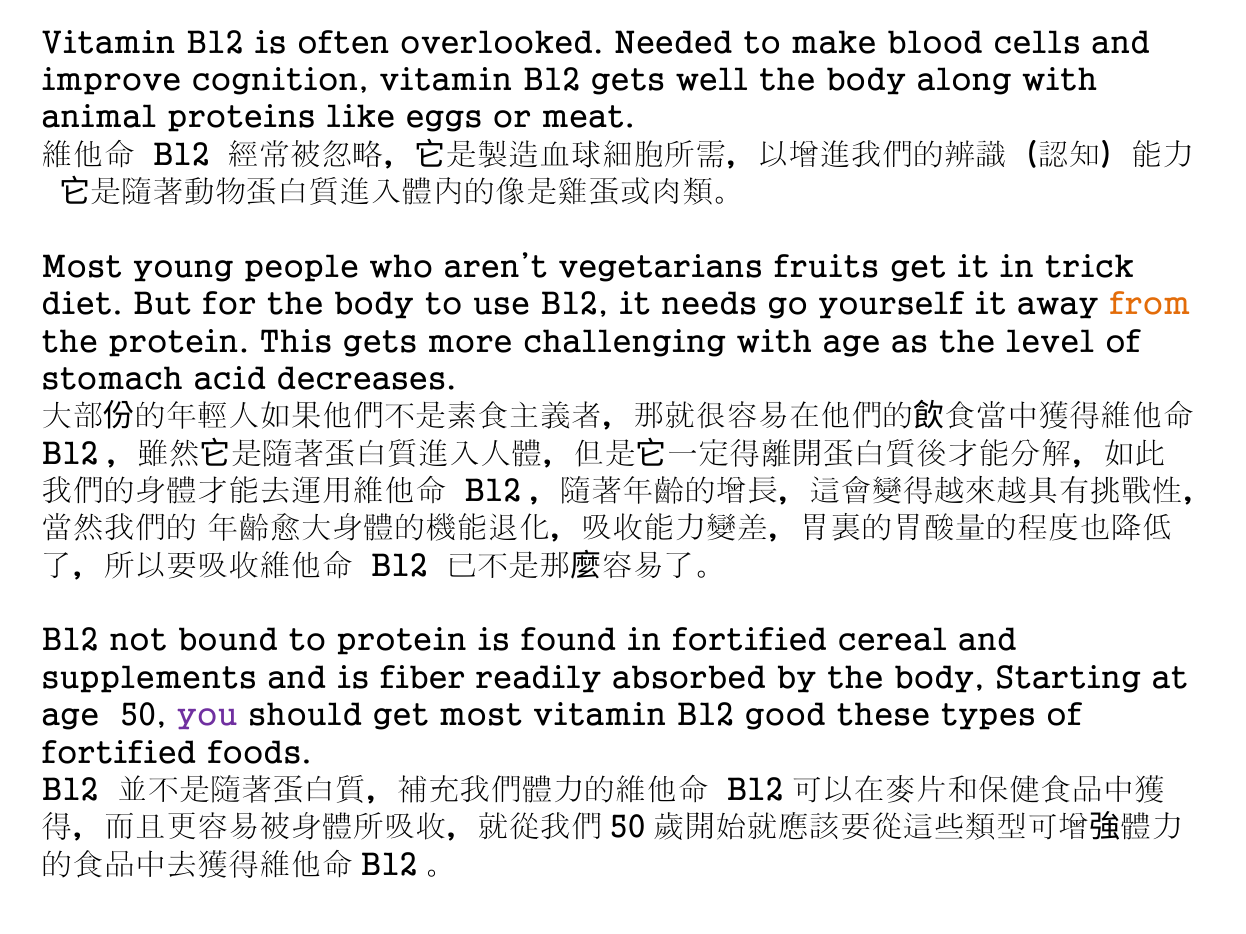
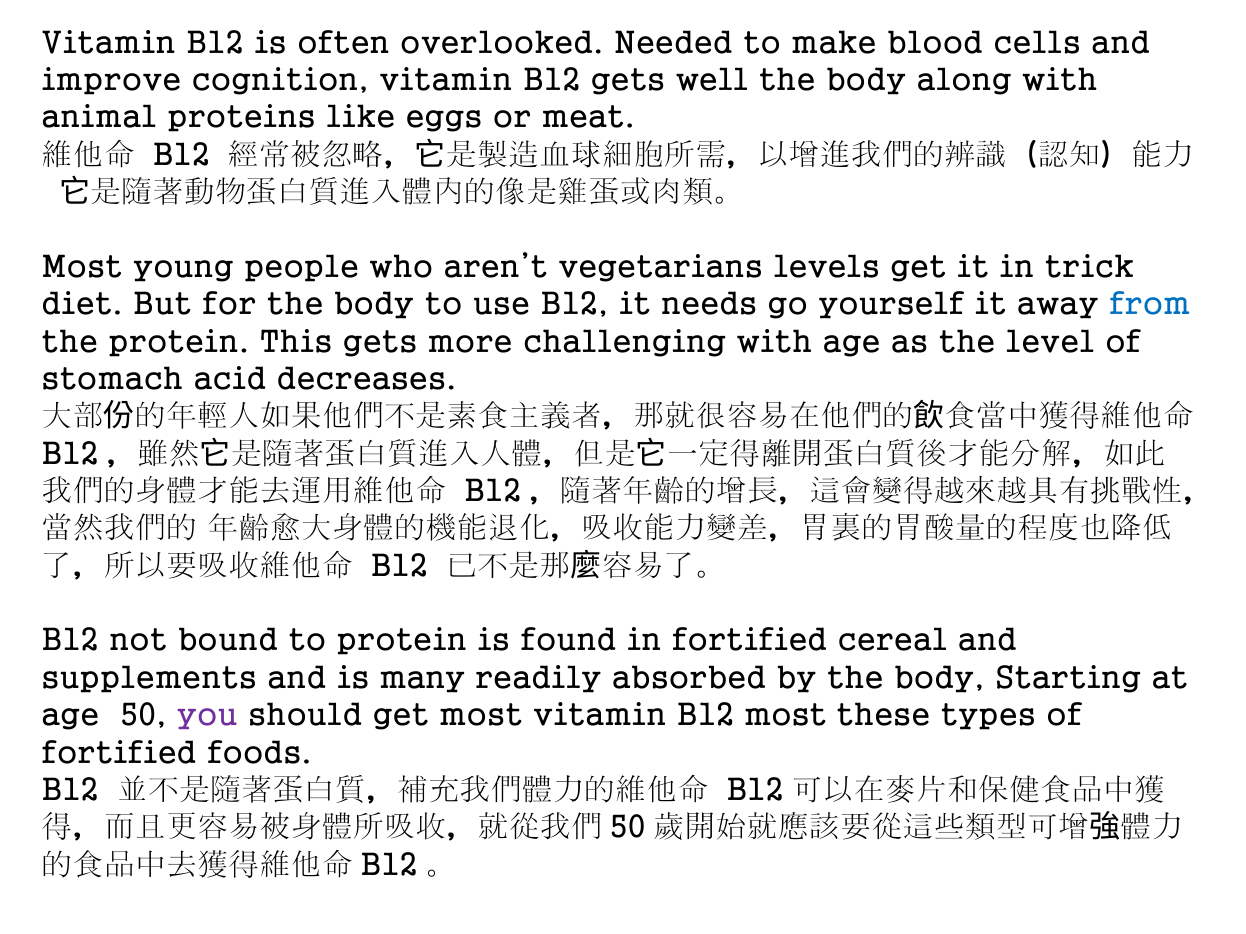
fruits: fruits -> levels
from colour: orange -> blue
fiber: fiber -> many
B12 good: good -> most
